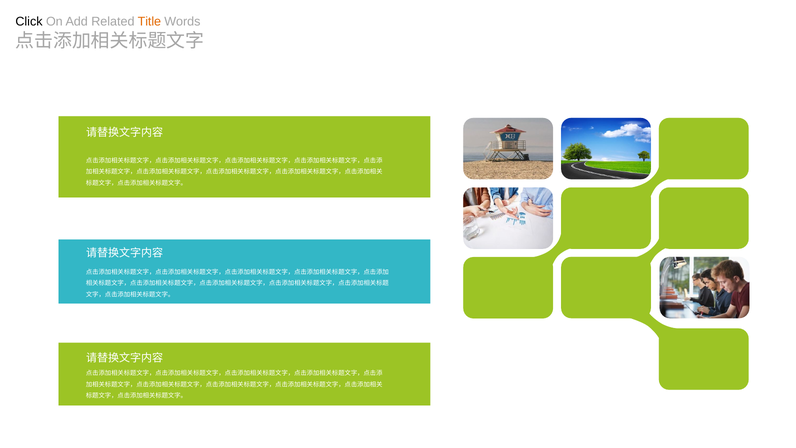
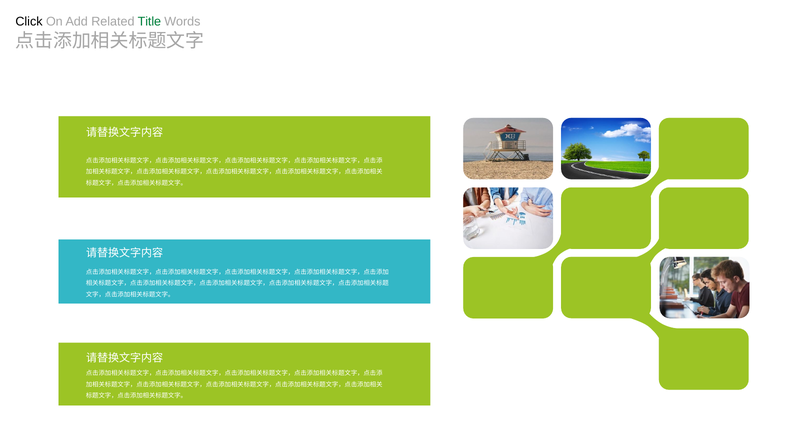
Title colour: orange -> green
